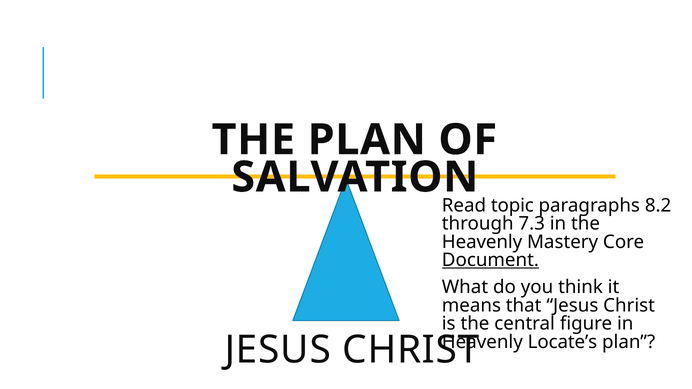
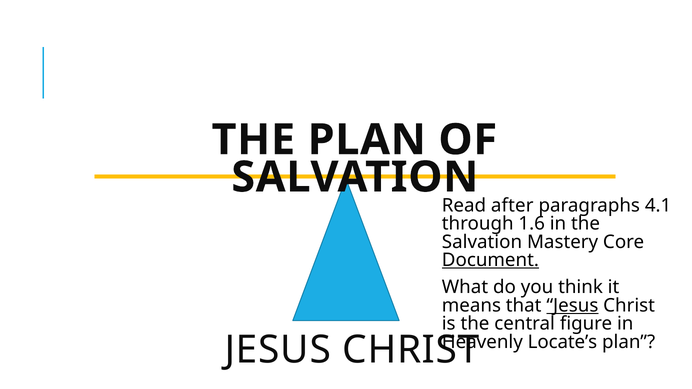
topic: topic -> after
8.2: 8.2 -> 4.1
7.3: 7.3 -> 1.6
Heavenly at (482, 242): Heavenly -> Salvation
Jesus at (572, 306) underline: none -> present
